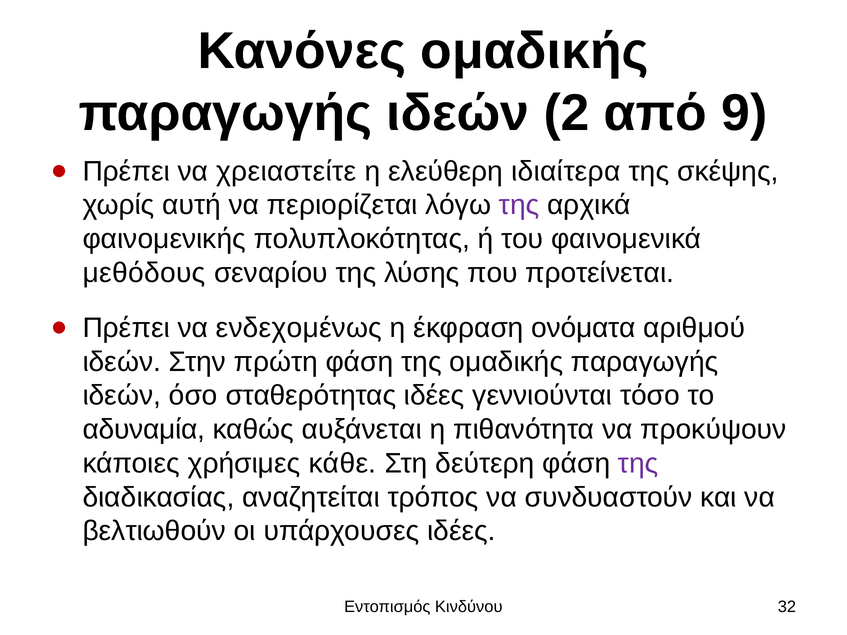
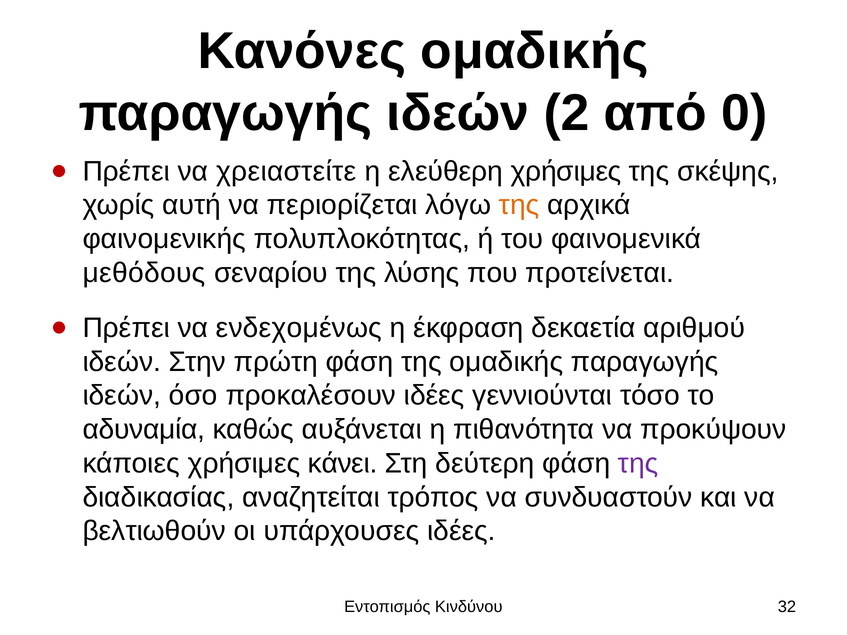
9: 9 -> 0
ελεύθερη ιδιαίτερα: ιδιαίτερα -> χρήσιμες
της at (519, 205) colour: purple -> orange
ονόματα: ονόματα -> δεκαετία
σταθερότητας: σταθερότητας -> προκαλέσουν
κάθε: κάθε -> κάνει
